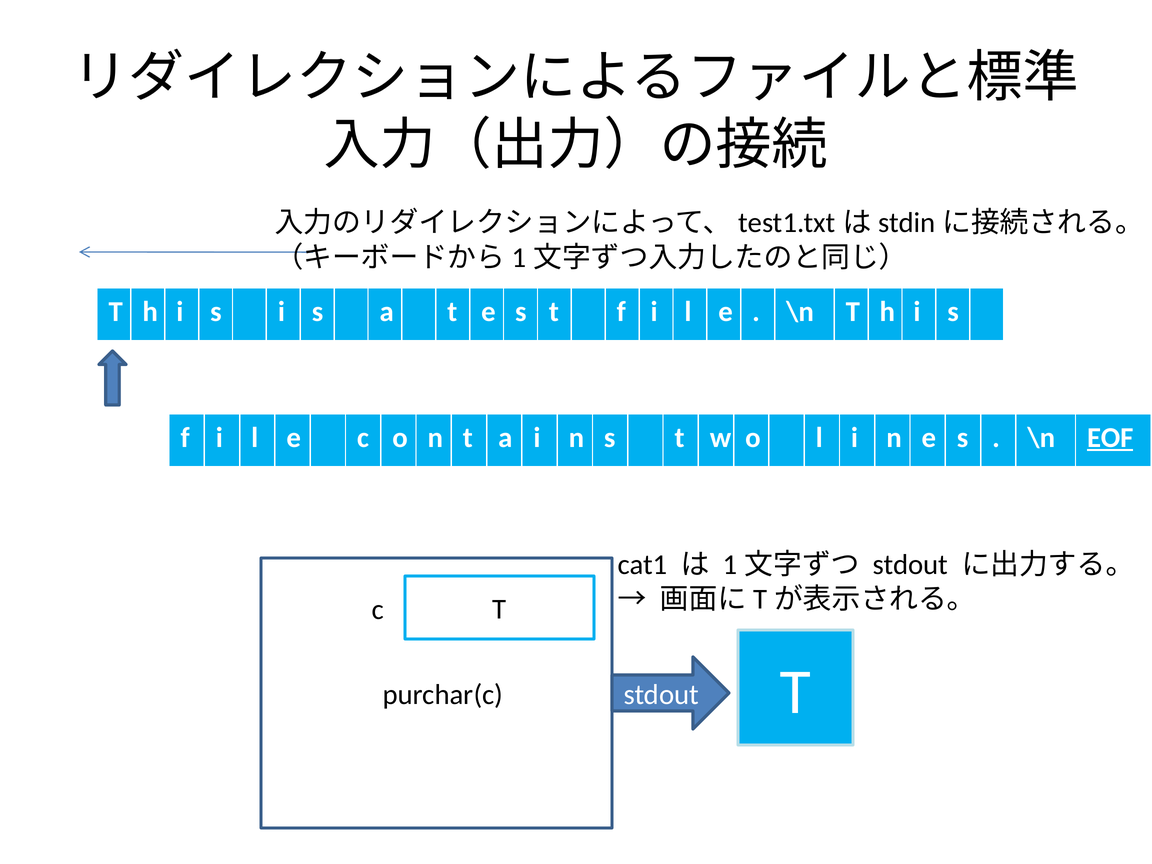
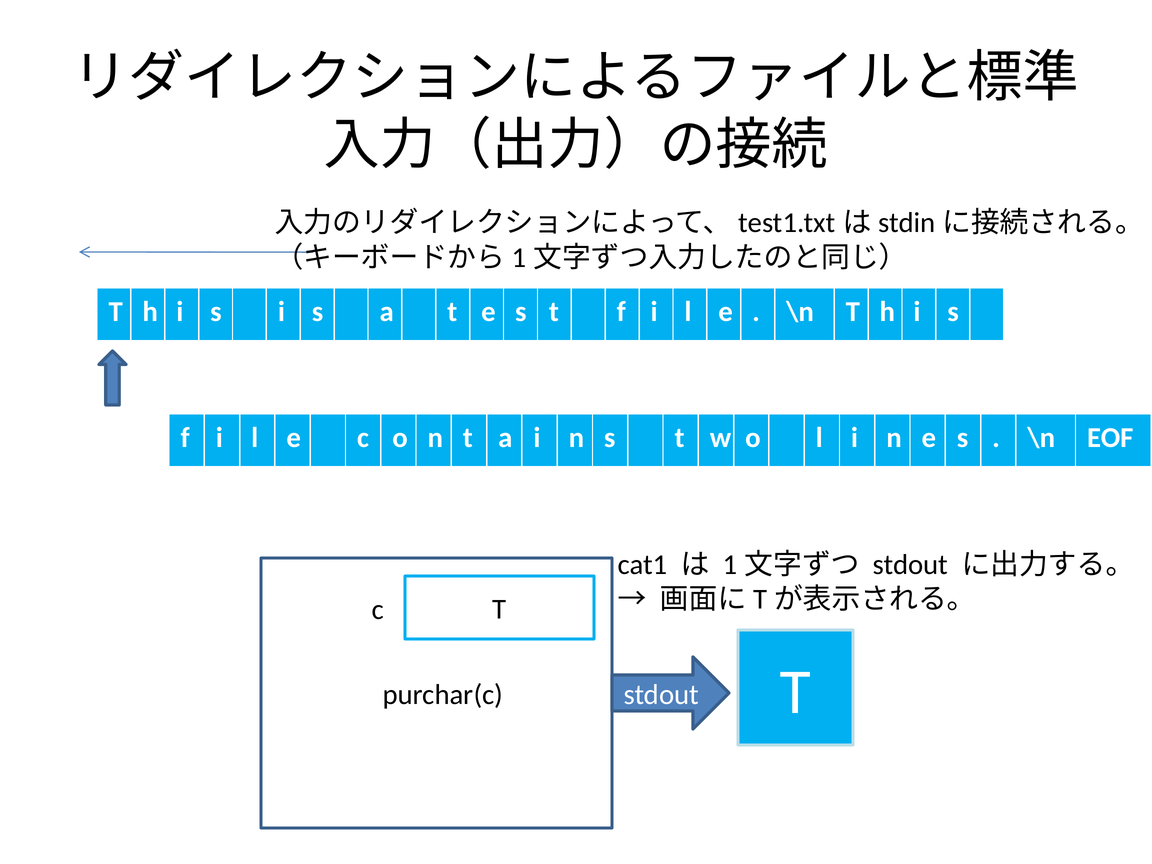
EOF underline: present -> none
